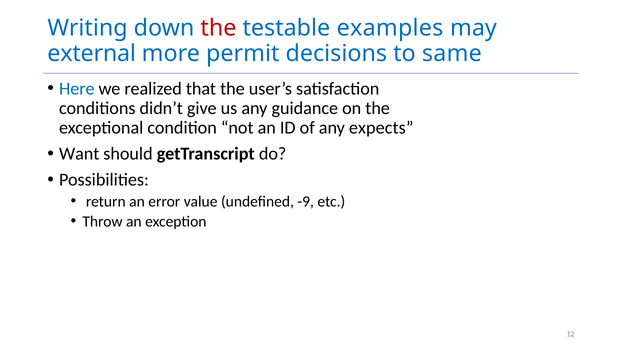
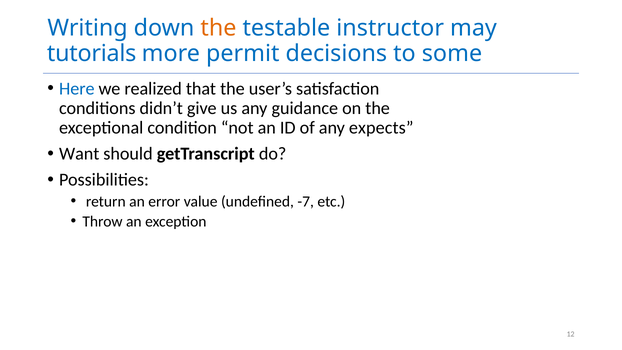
the at (218, 28) colour: red -> orange
examples: examples -> instructor
external: external -> tutorials
same: same -> some
-9: -9 -> -7
